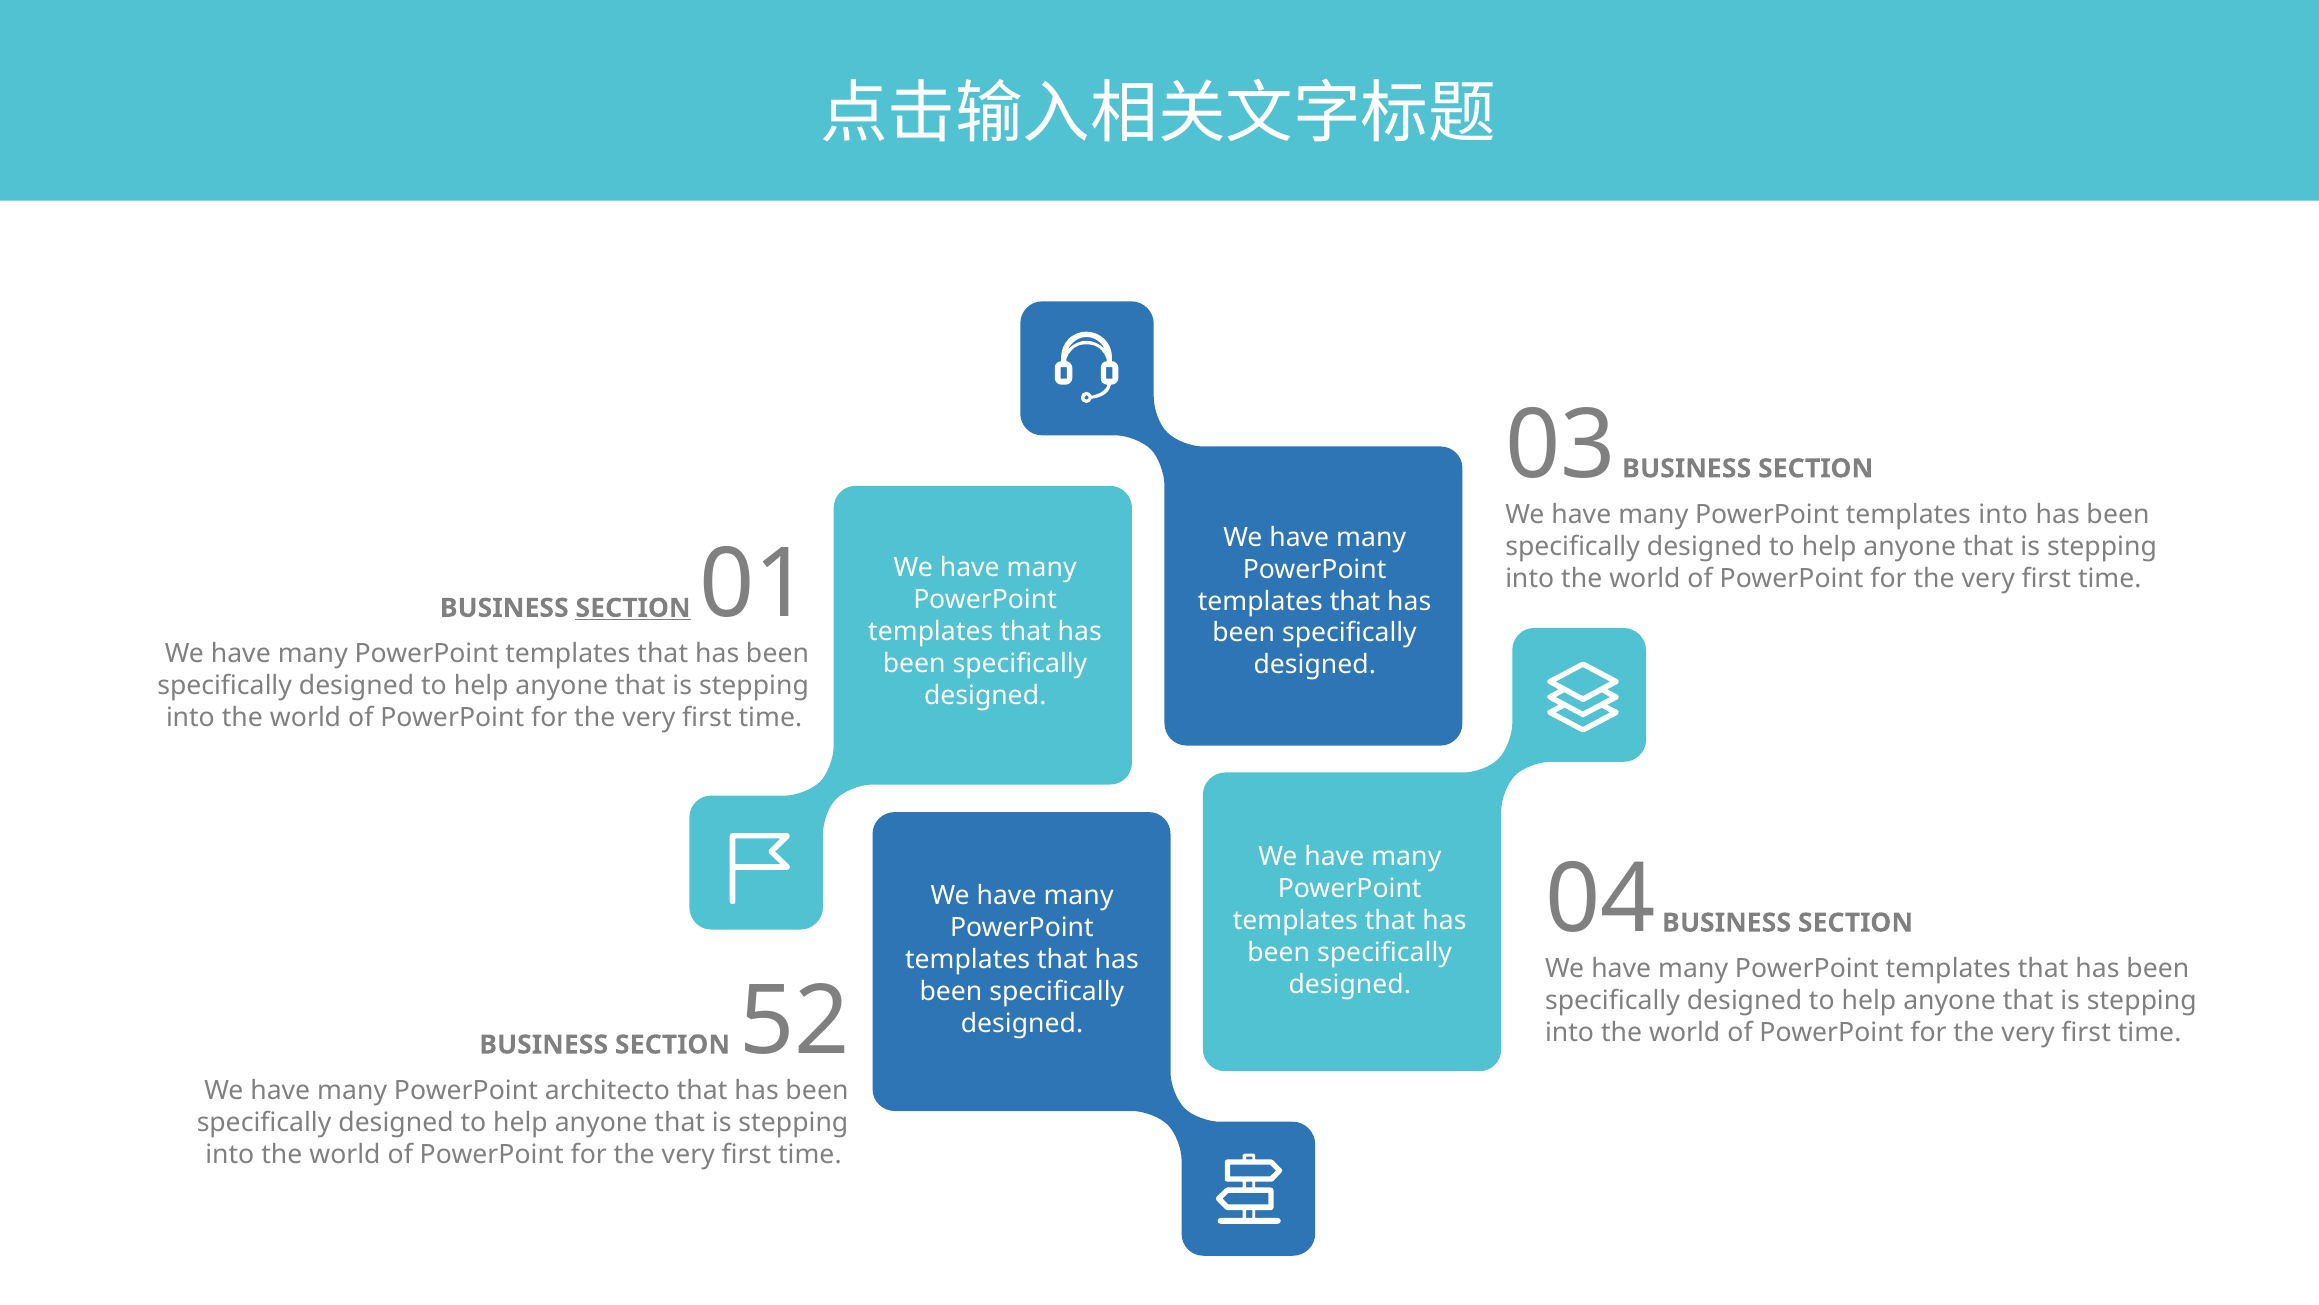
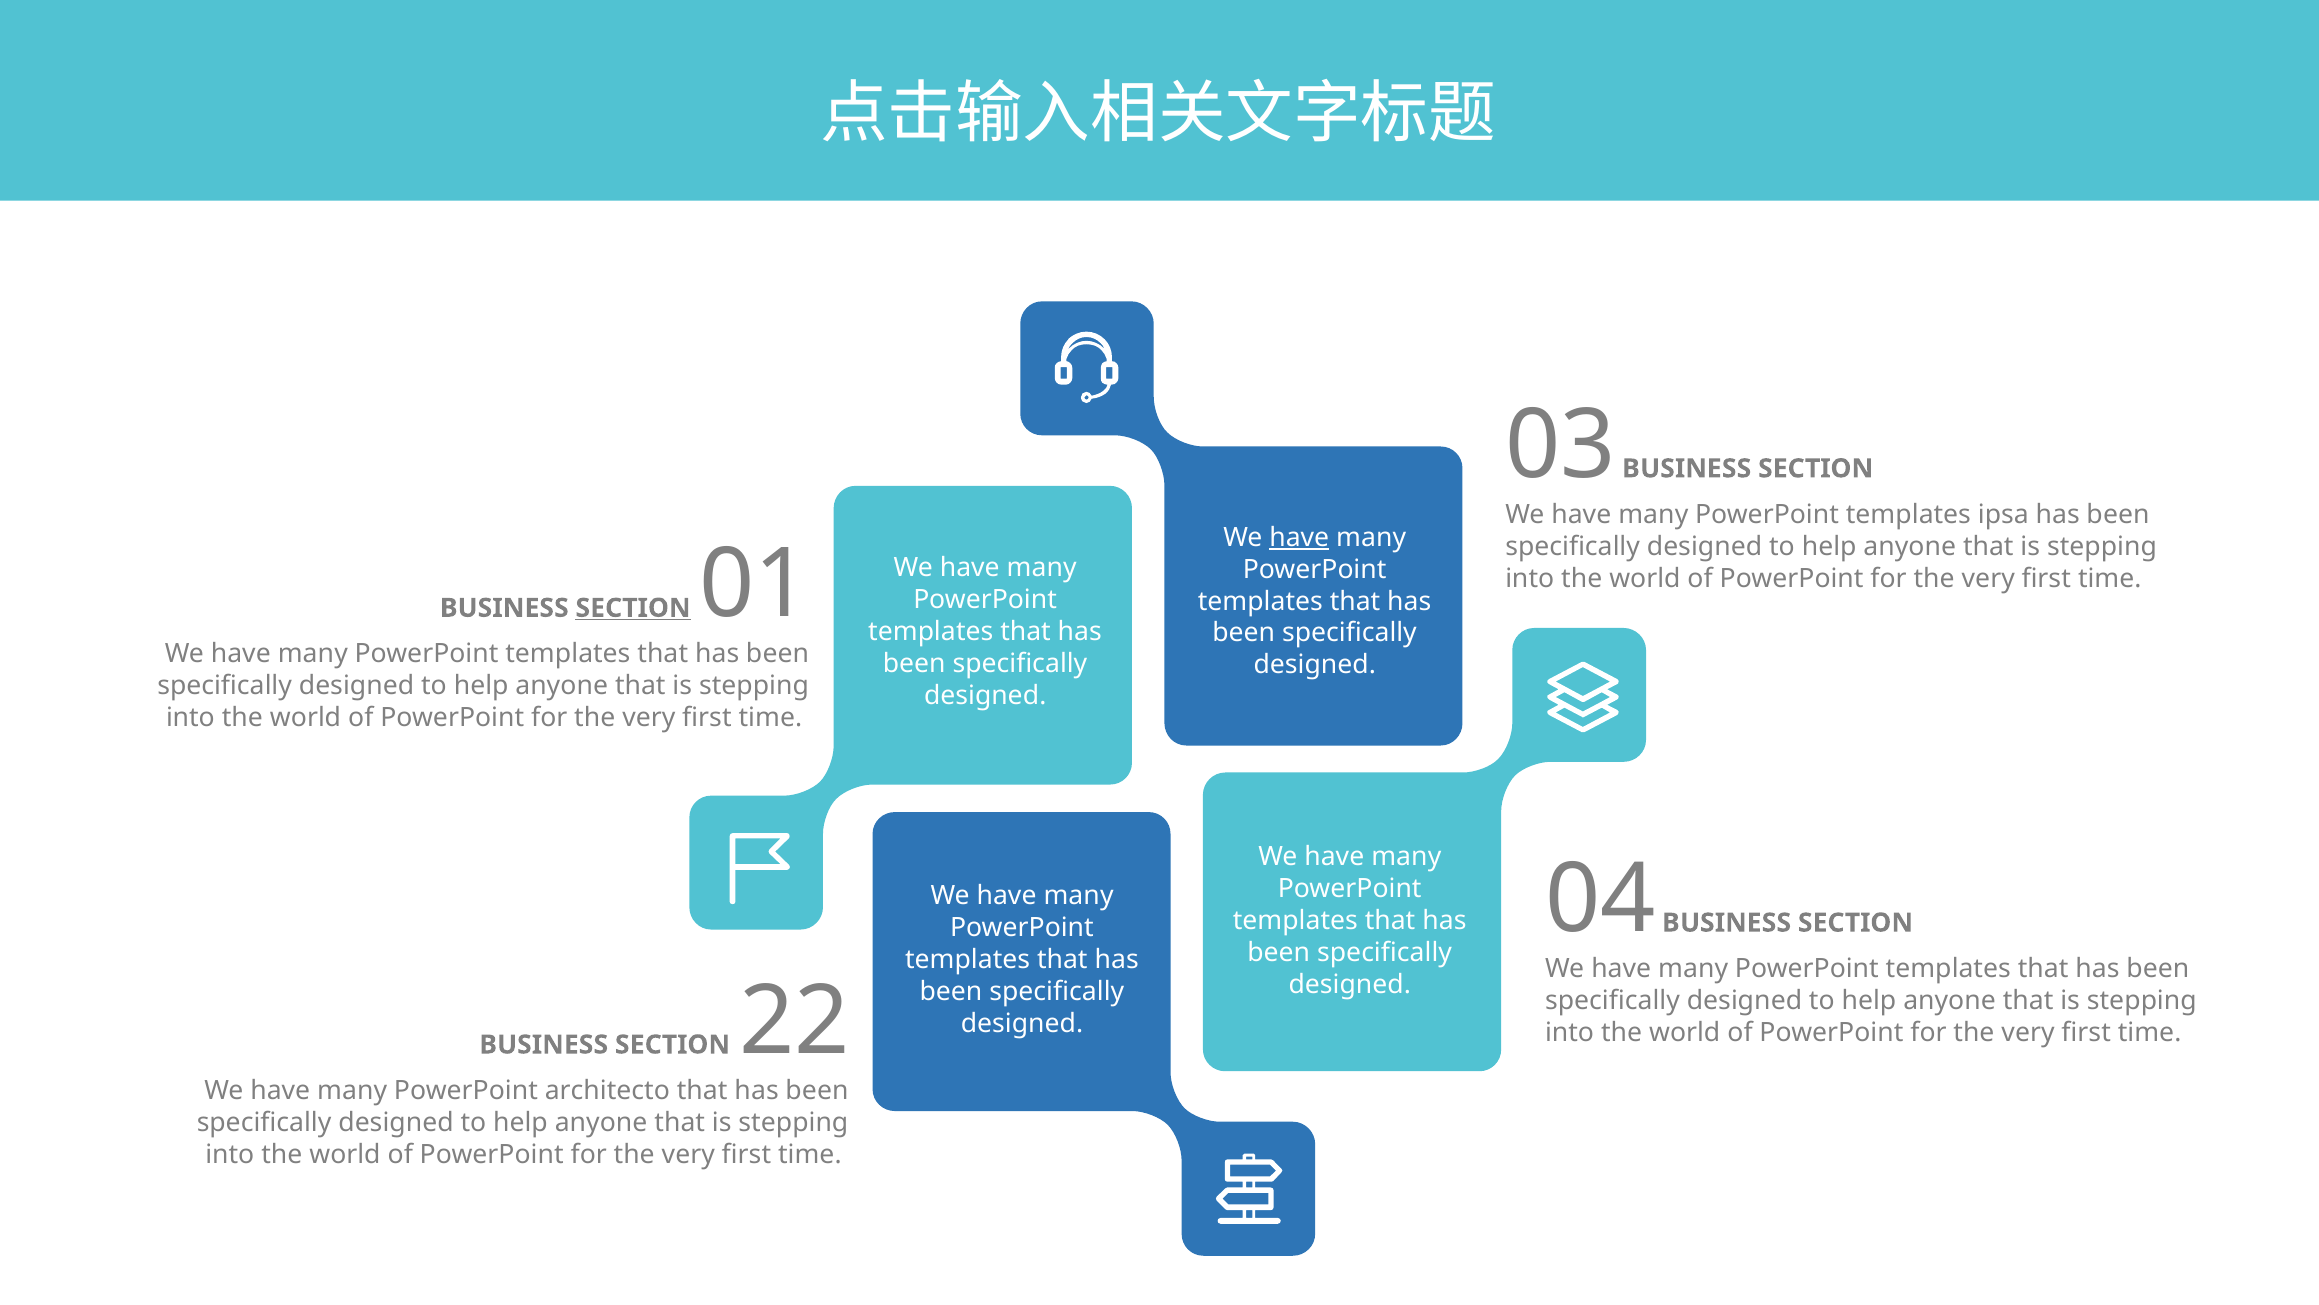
templates into: into -> ipsa
have at (1299, 537) underline: none -> present
52: 52 -> 22
